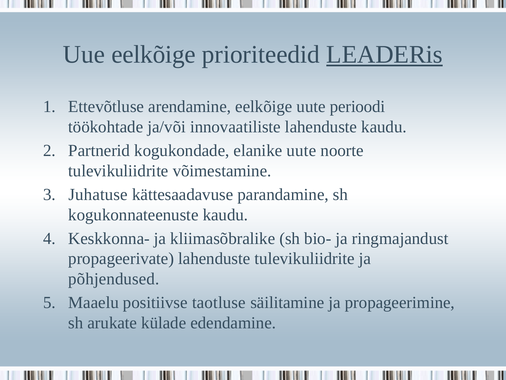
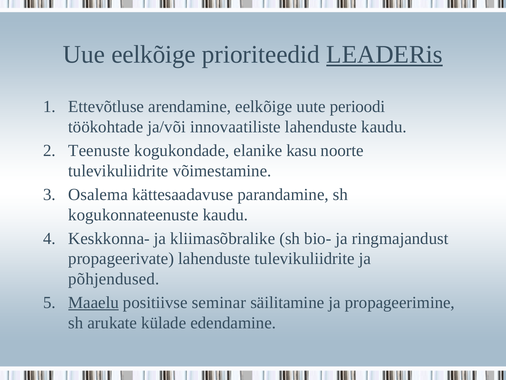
Partnerid: Partnerid -> Teenuste
elanike uute: uute -> kasu
Juhatuse: Juhatuse -> Osalema
Maaelu underline: none -> present
taotluse: taotluse -> seminar
